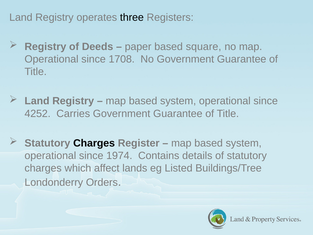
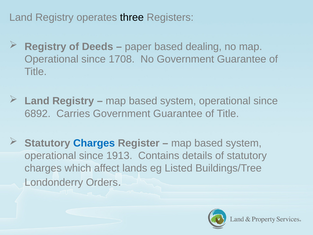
square: square -> dealing
4252: 4252 -> 6892
Charges at (94, 143) colour: black -> blue
1974: 1974 -> 1913
